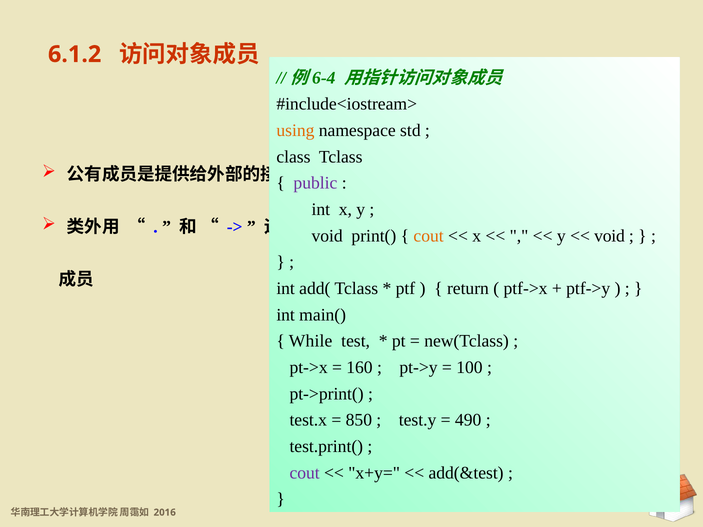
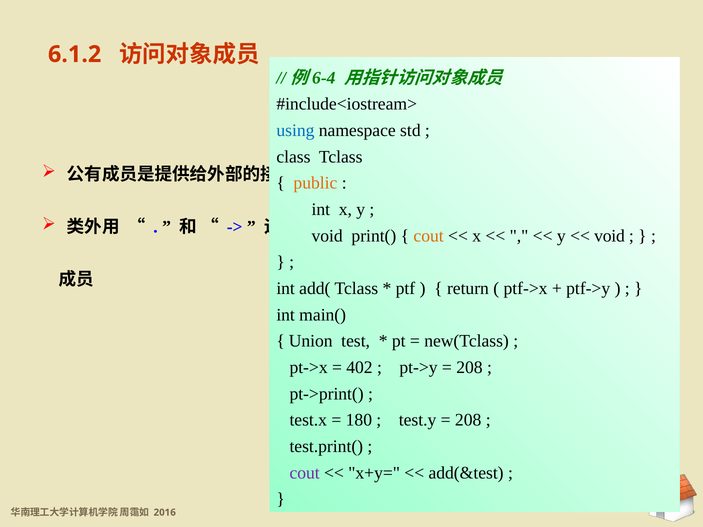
using colour: orange -> blue
public colour: purple -> orange
While: While -> Union
160: 160 -> 402
100 at (469, 368): 100 -> 208
850: 850 -> 180
490 at (468, 420): 490 -> 208
